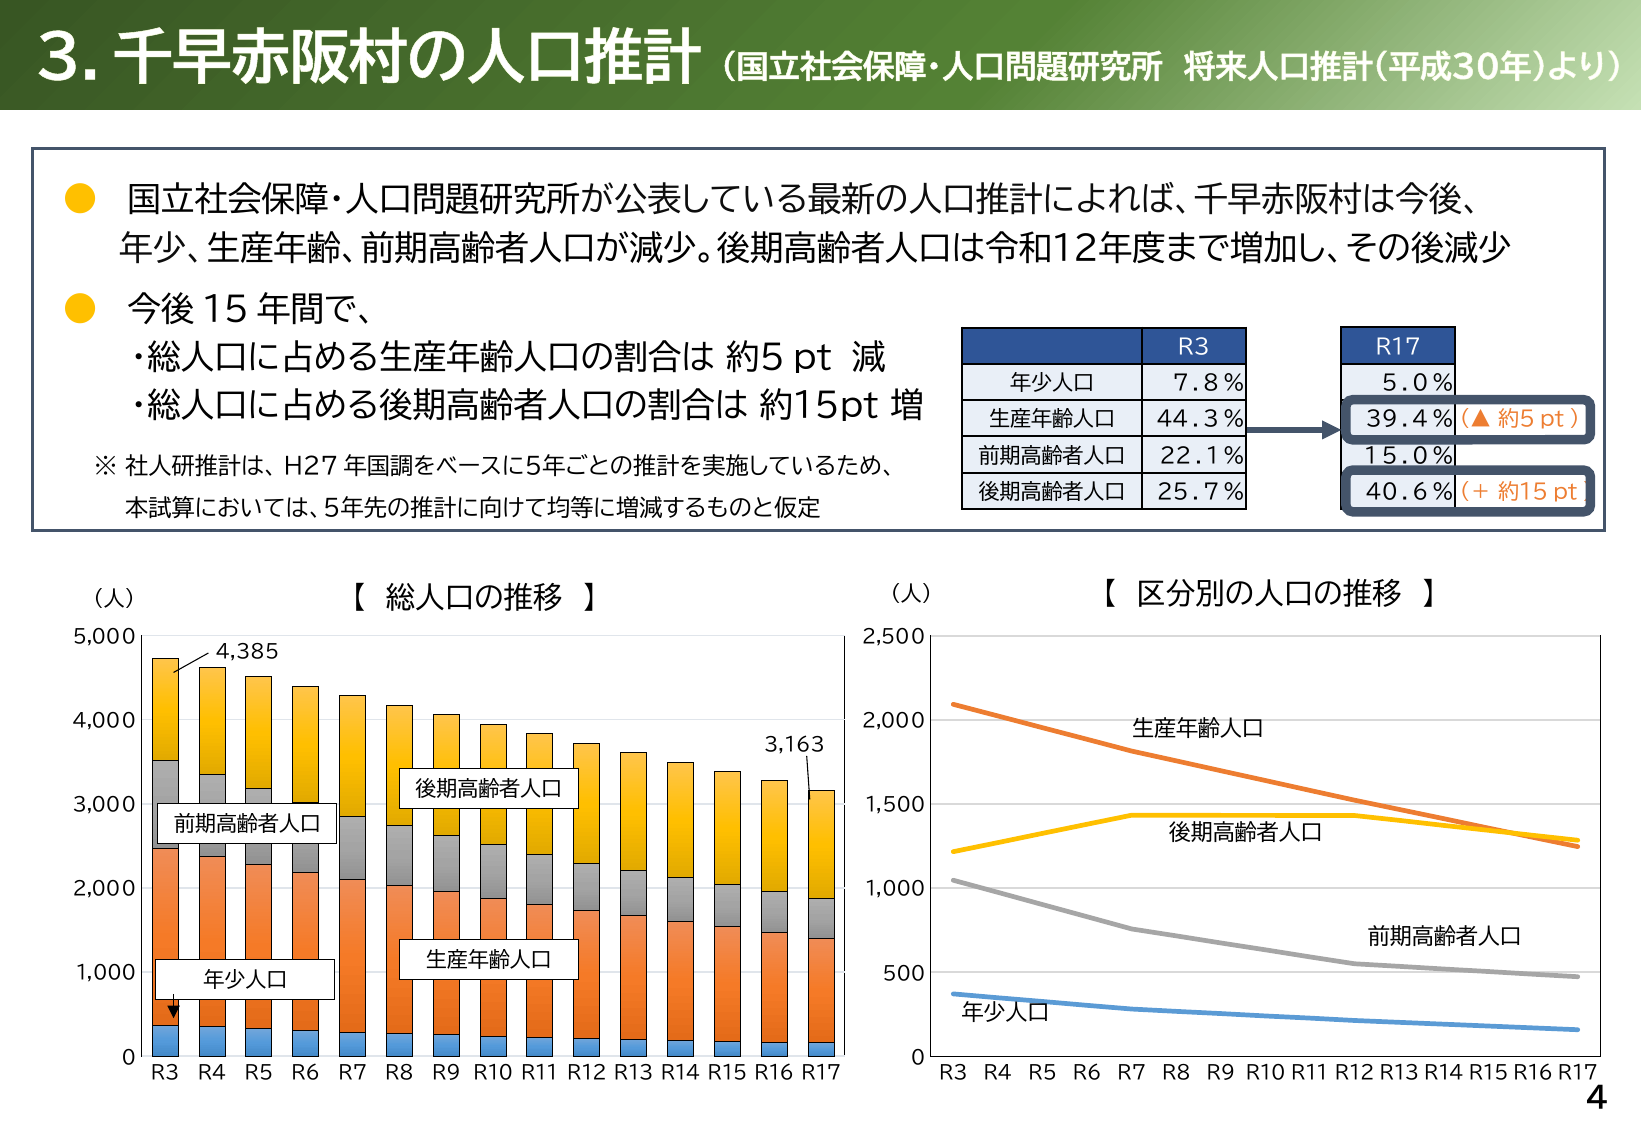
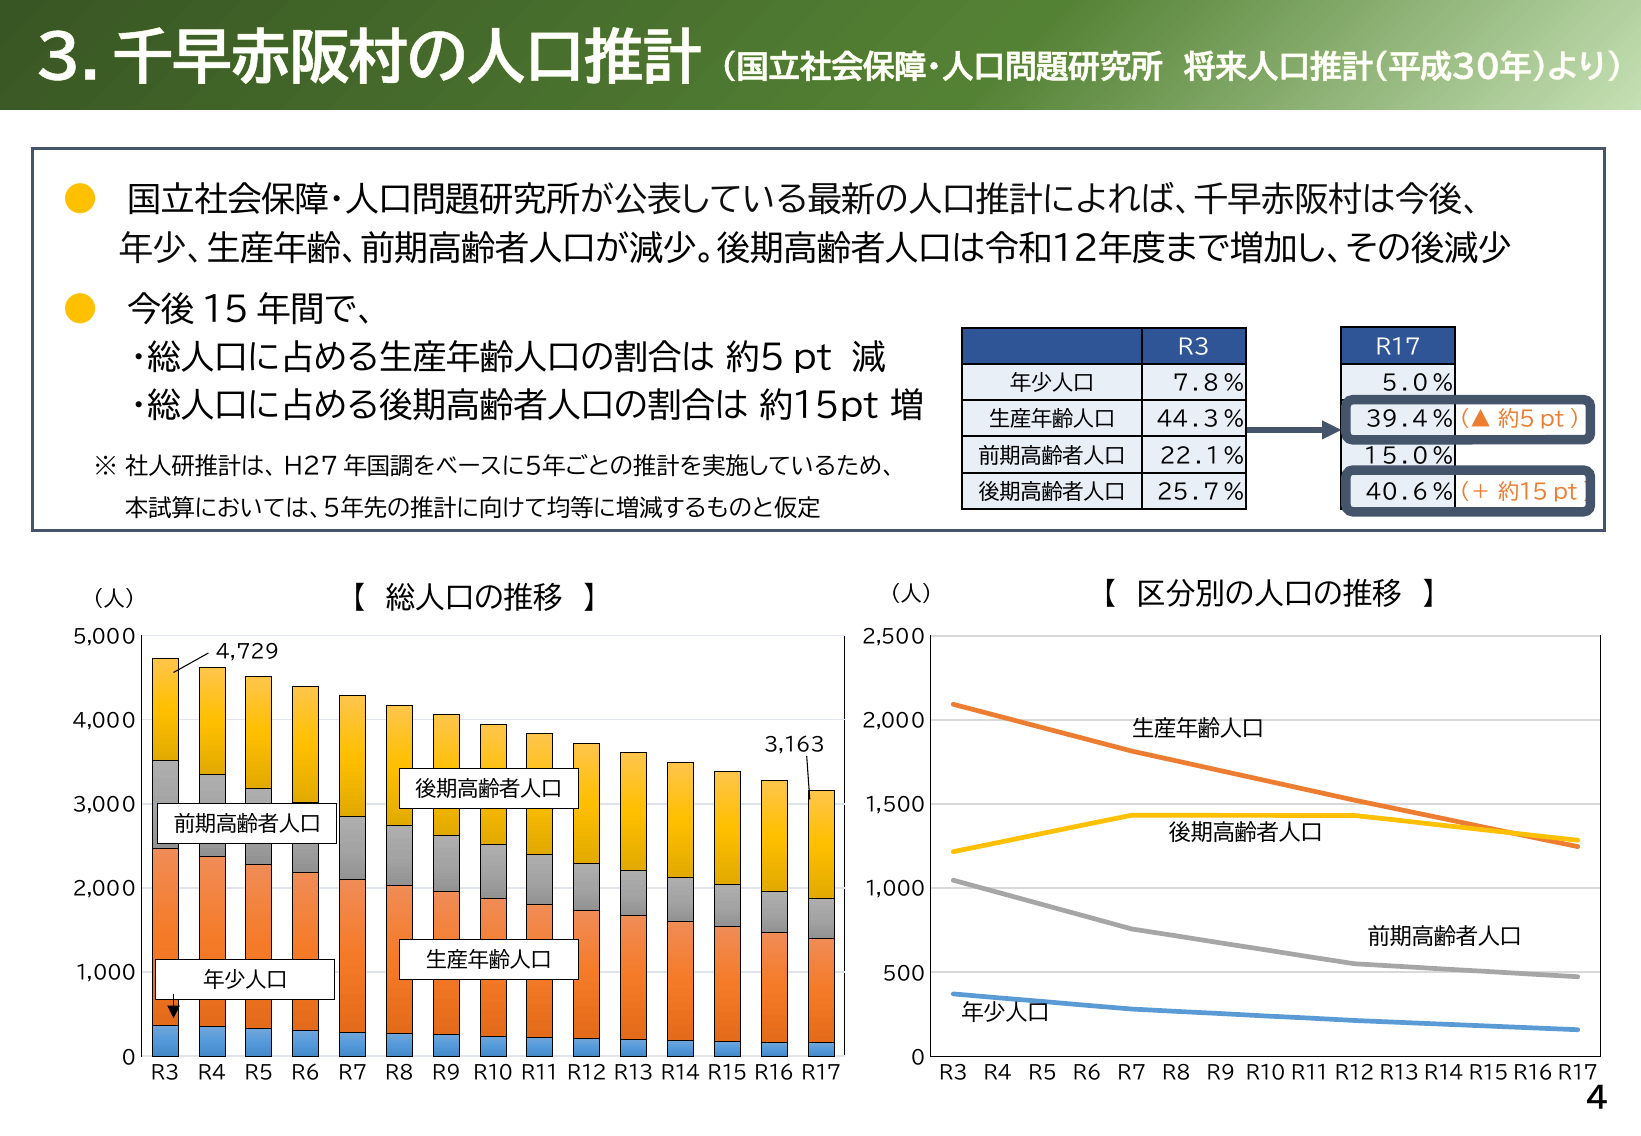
4,385: 4,385 -> 4,729
